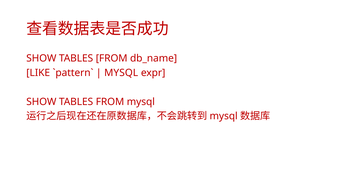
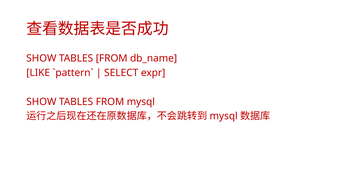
MYSQL at (121, 73): MYSQL -> SELECT
